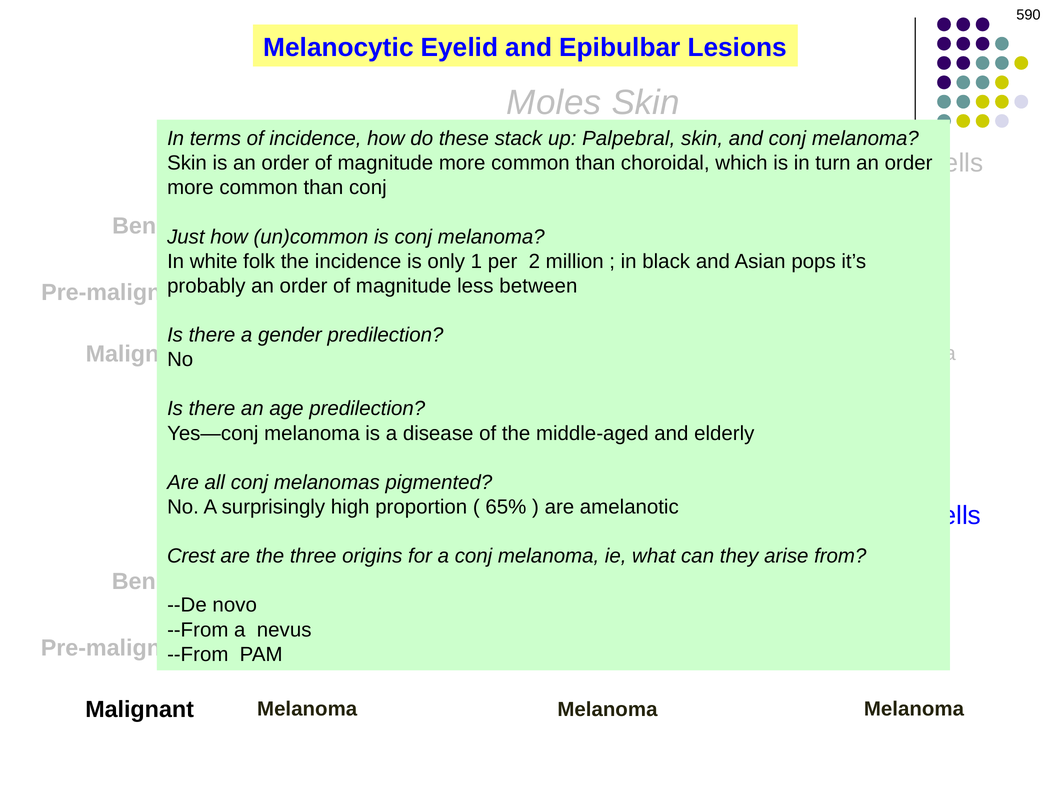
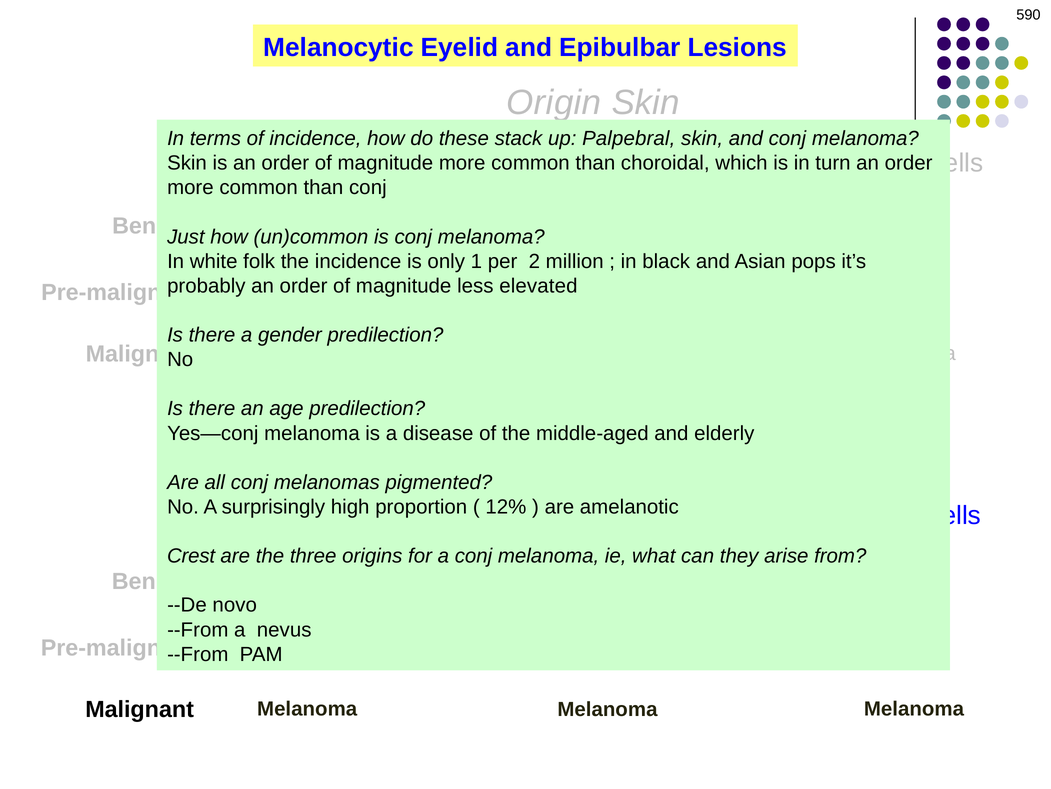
Moles: Moles -> Origin
between: between -> elevated
65%: 65% -> 12%
